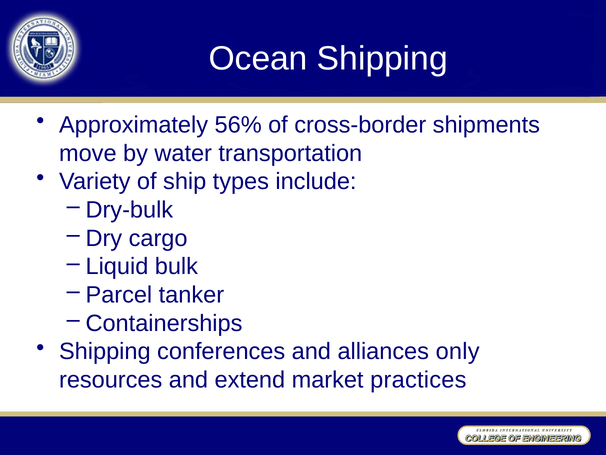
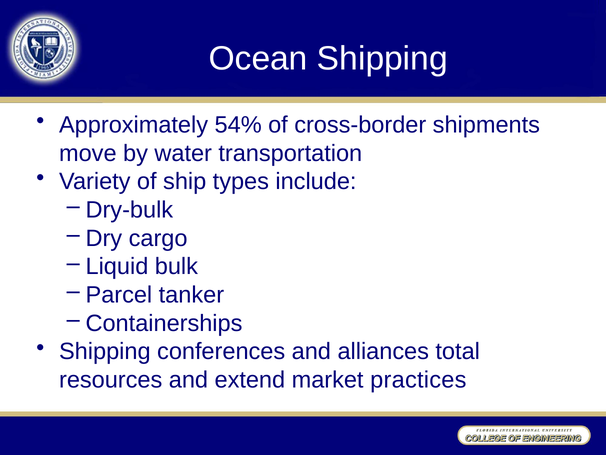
56%: 56% -> 54%
only: only -> total
